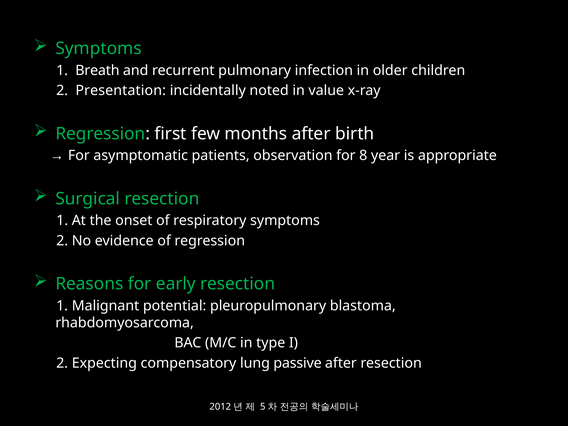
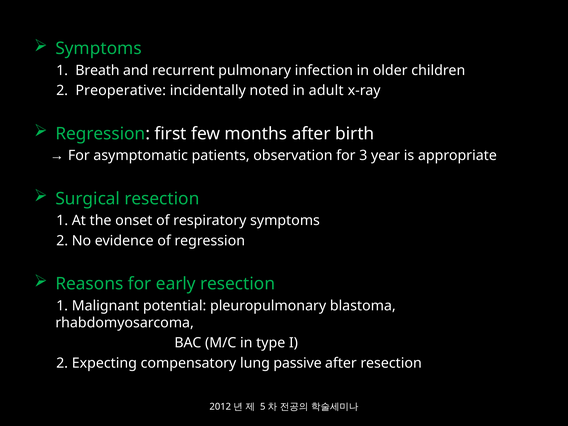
Presentation: Presentation -> Preoperative
value: value -> adult
8: 8 -> 3
